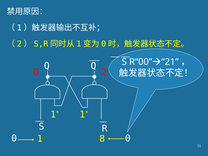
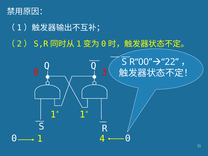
21: 21 -> 22
2: 2 -> 3
8: 8 -> 4
